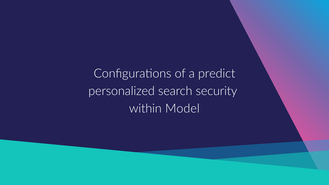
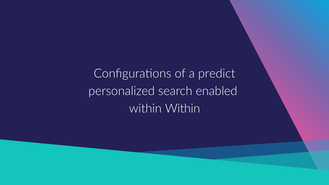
security: security -> enabled
Model at (182, 108): Model -> Within
